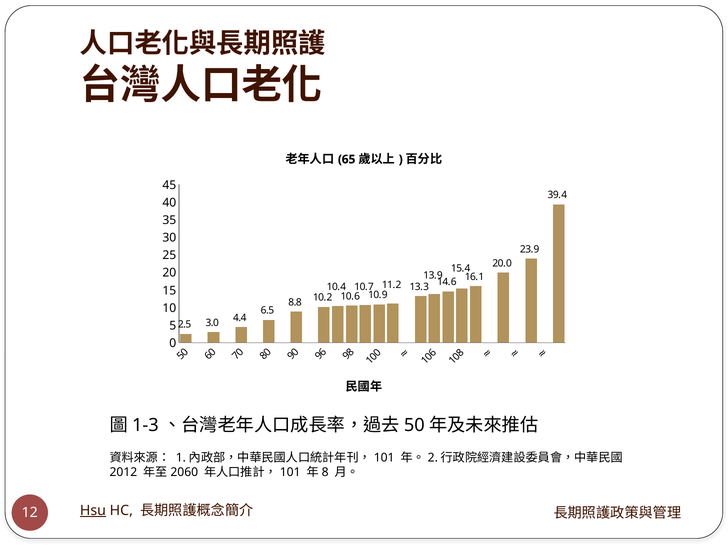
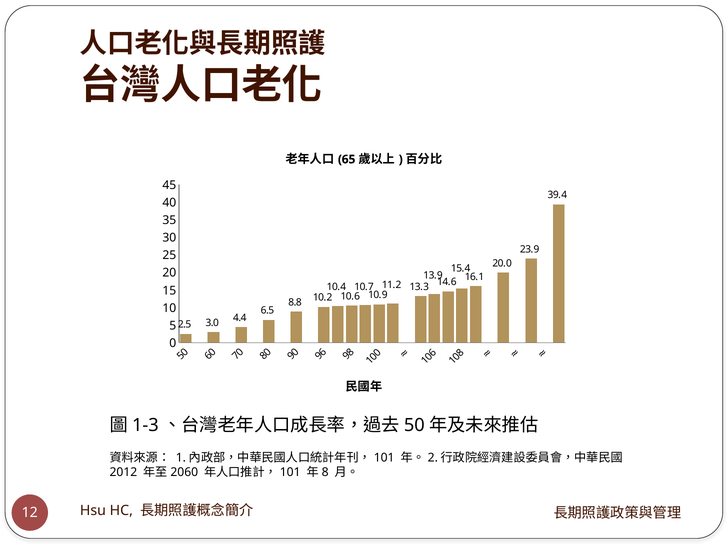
Hsu underline: present -> none
